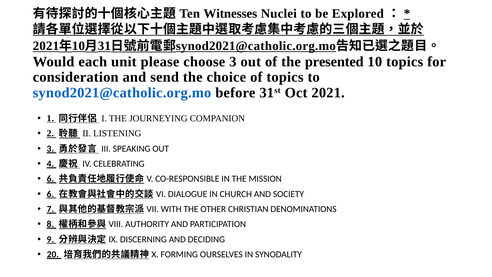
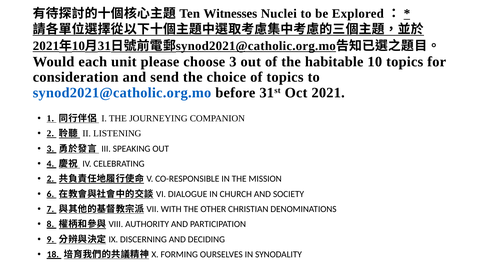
presented: presented -> habitable
6 at (50, 179): 6 -> 2
20: 20 -> 18
